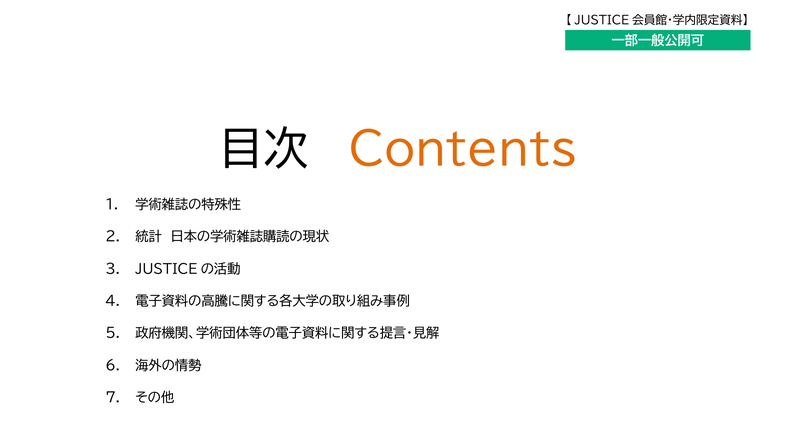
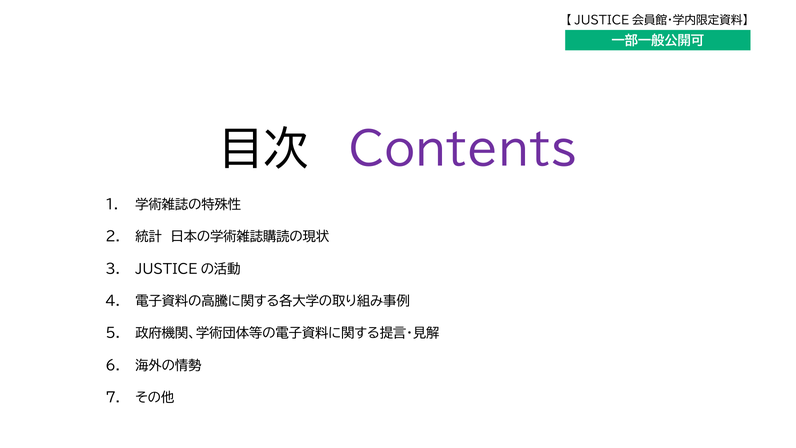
Contents colour: orange -> purple
